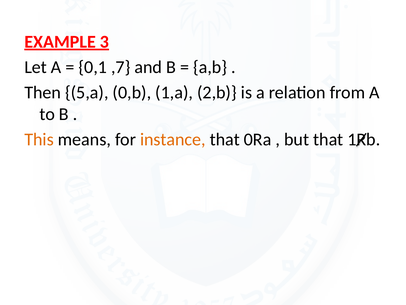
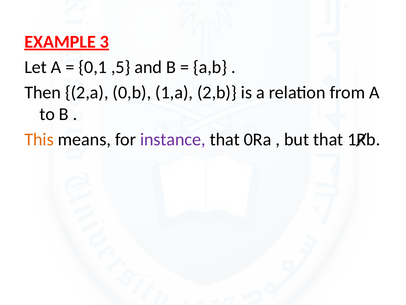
,7: ,7 -> ,5
5,a: 5,a -> 2,a
instance colour: orange -> purple
